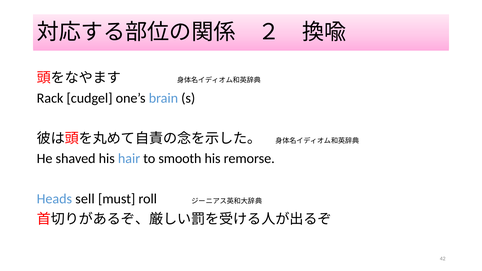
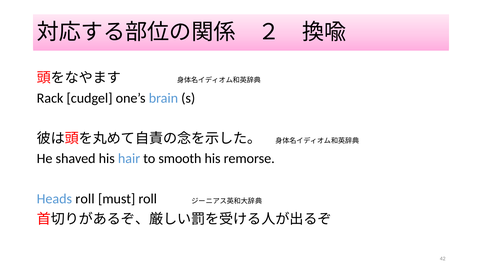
Heads sell: sell -> roll
